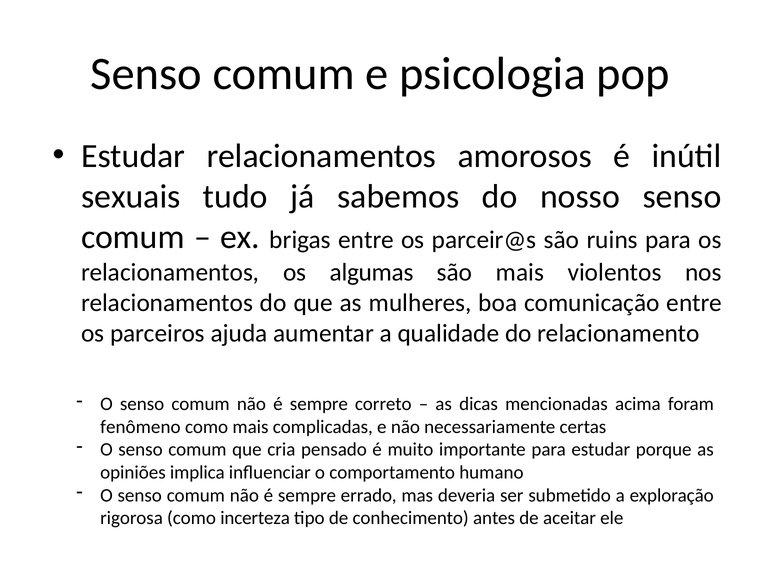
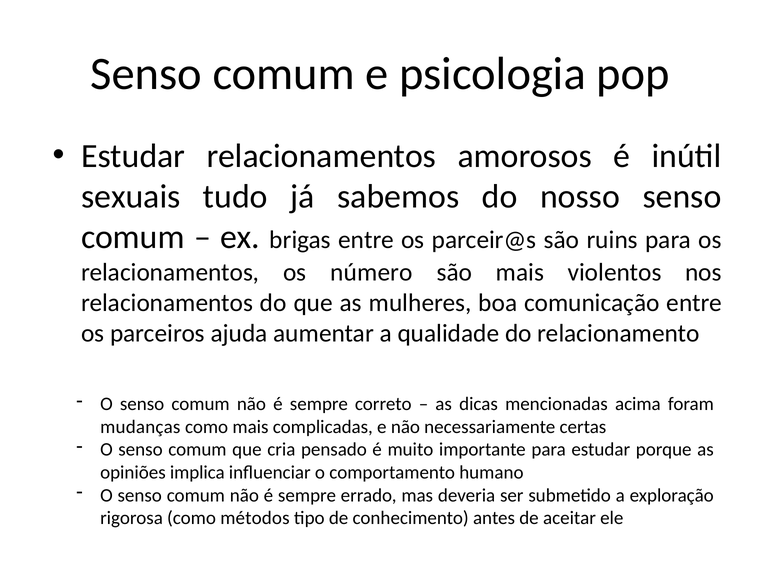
algumas: algumas -> número
fenômeno: fenômeno -> mudanças
incerteza: incerteza -> métodos
